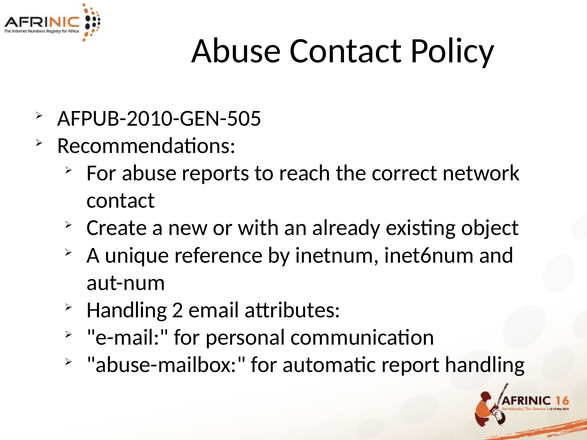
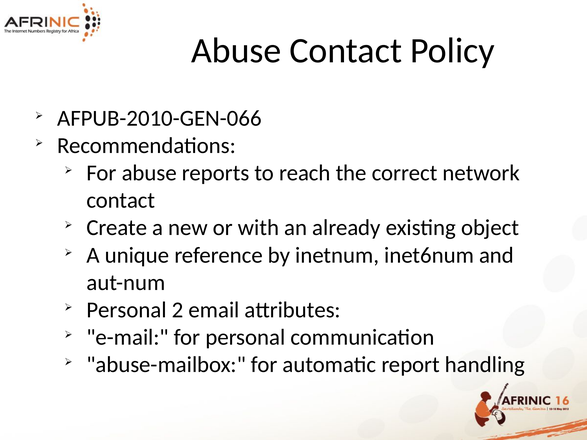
AFPUB-2010-GEN-505: AFPUB-2010-GEN-505 -> AFPUB-2010-GEN-066
Handling at (127, 310): Handling -> Personal
